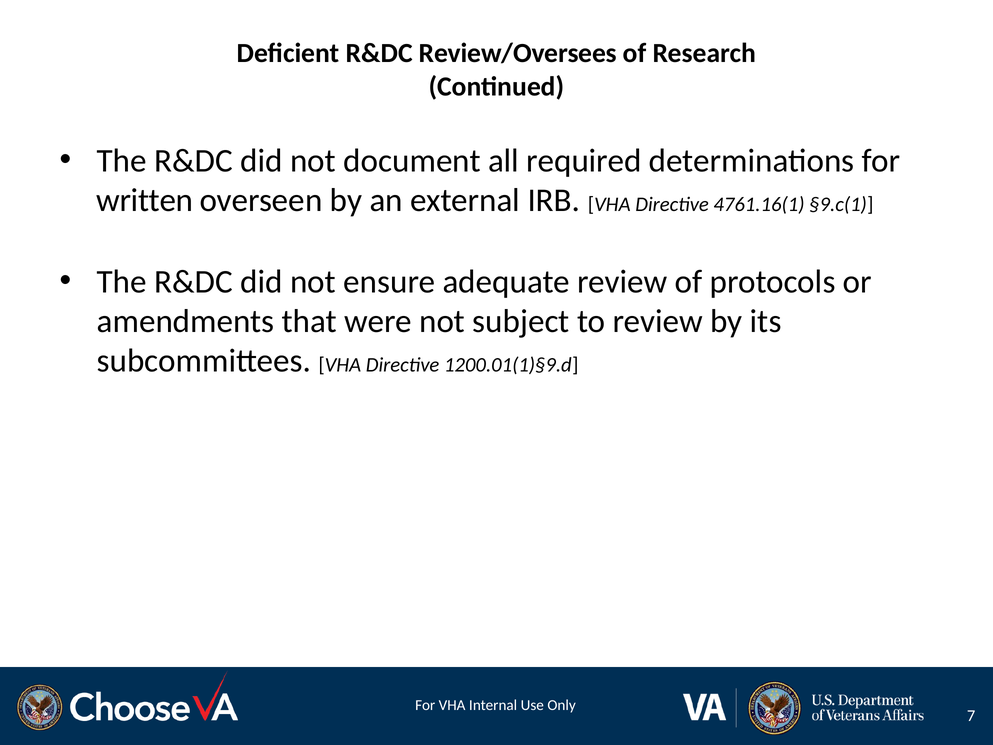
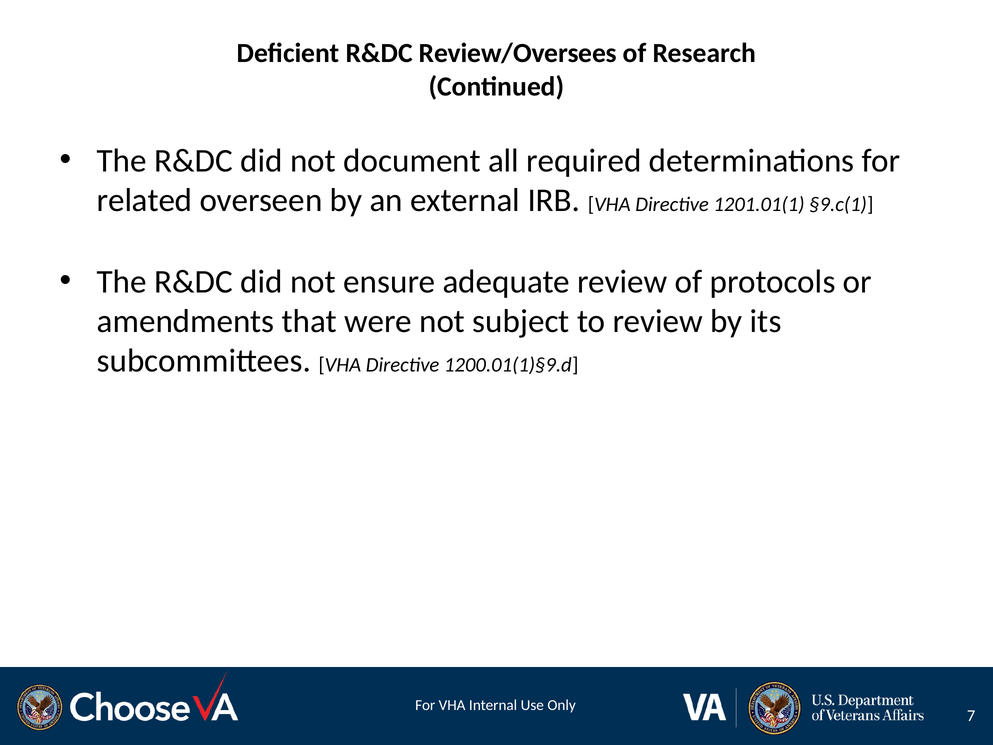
written: written -> related
4761.16(1: 4761.16(1 -> 1201.01(1
